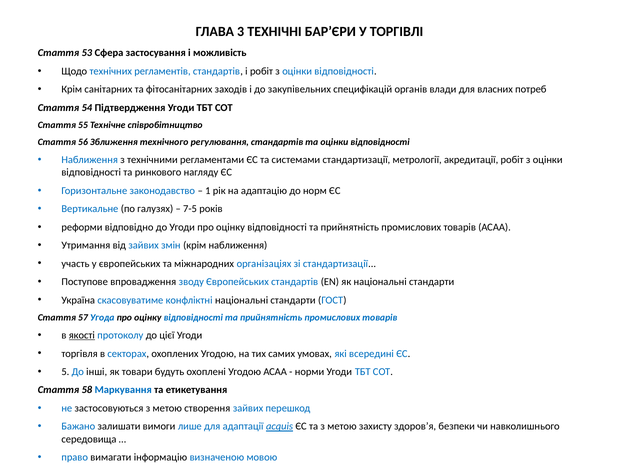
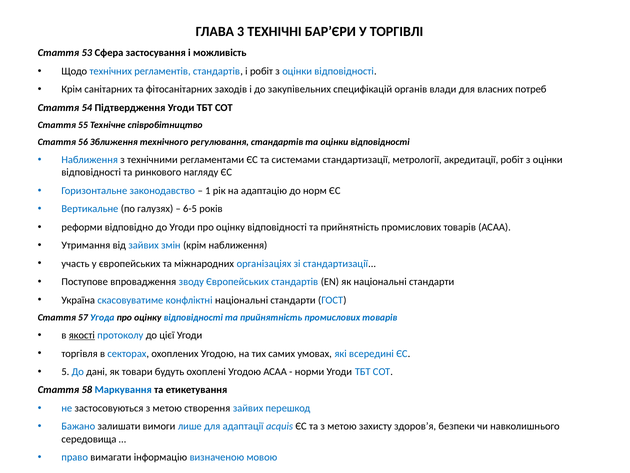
7-5: 7-5 -> 6-5
інші: інші -> дані
acquis underline: present -> none
